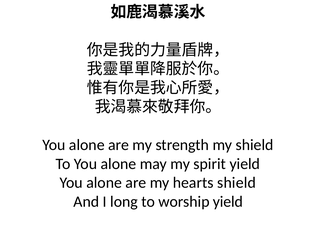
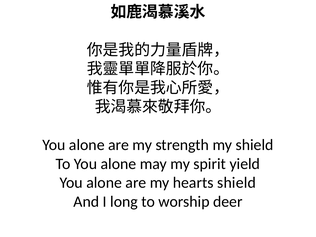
worship yield: yield -> deer
